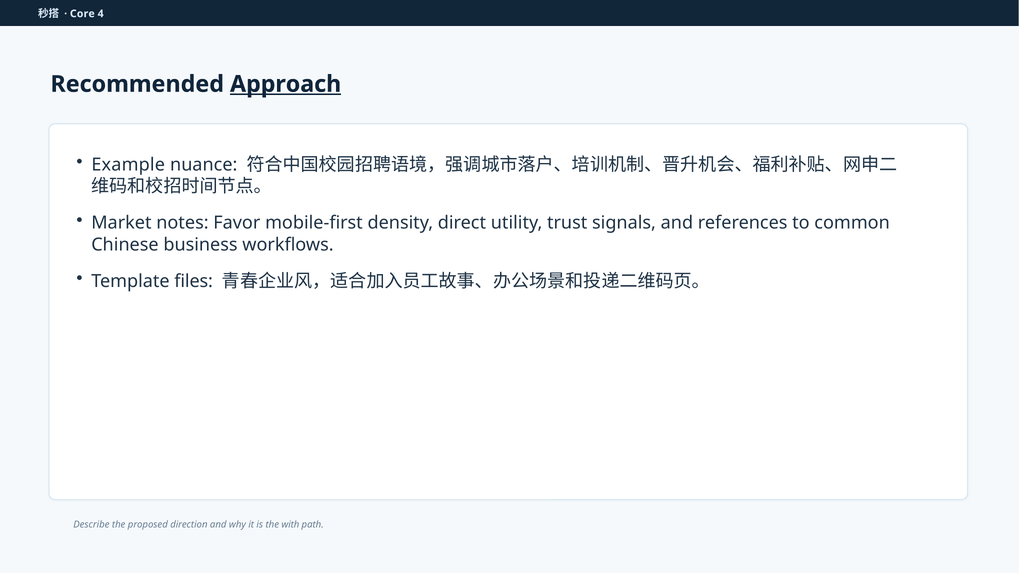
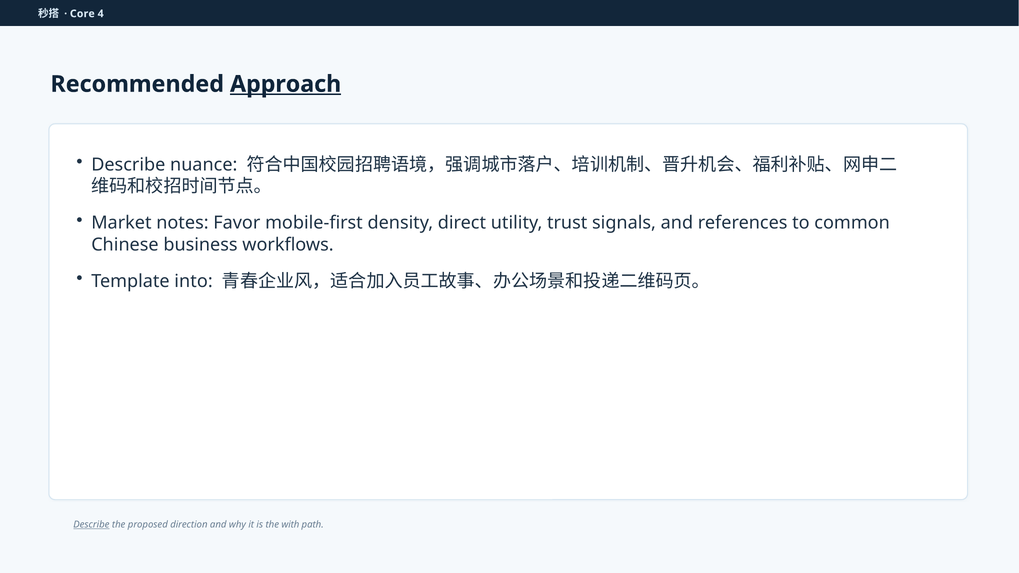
Example at (128, 165): Example -> Describe
files: files -> into
Describe at (91, 525) underline: none -> present
